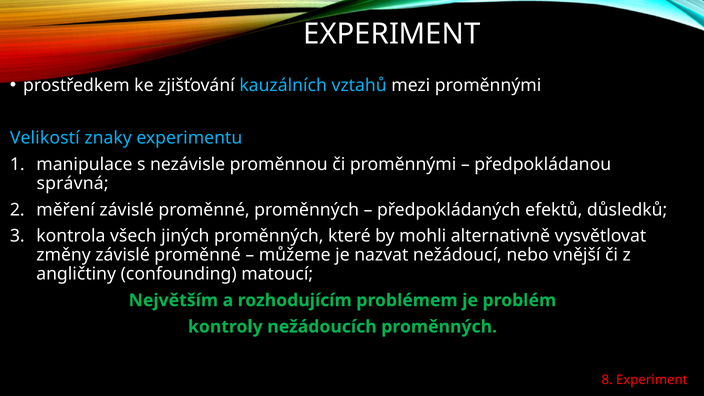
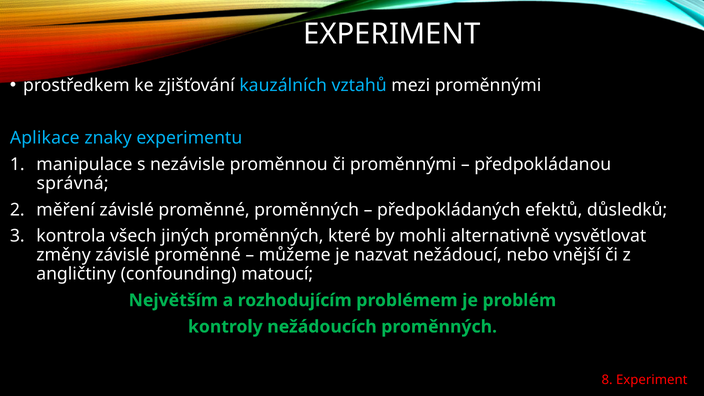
Velikostí: Velikostí -> Aplikace
